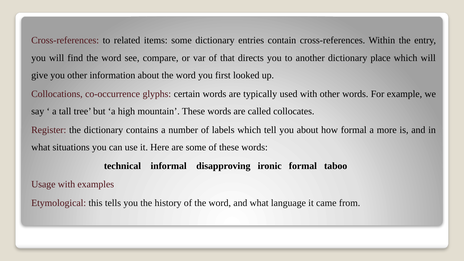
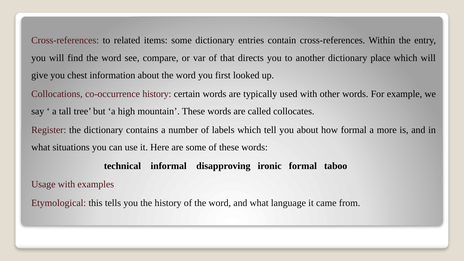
you other: other -> chest
co-occurrence glyphs: glyphs -> history
